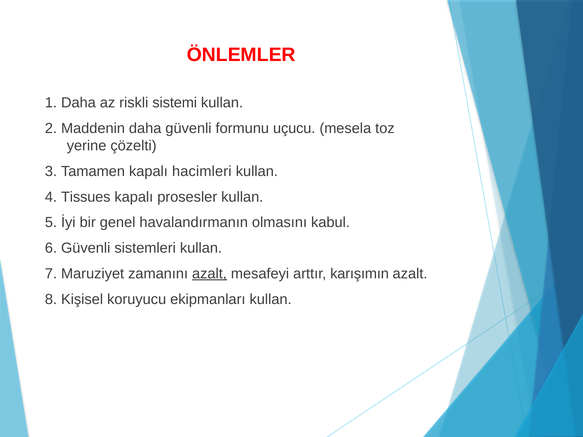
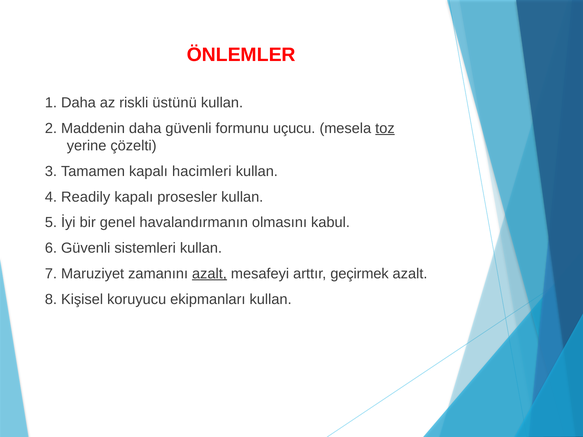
sistemi: sistemi -> üstünü
toz underline: none -> present
Tissues: Tissues -> Readily
karışımın: karışımın -> geçirmek
